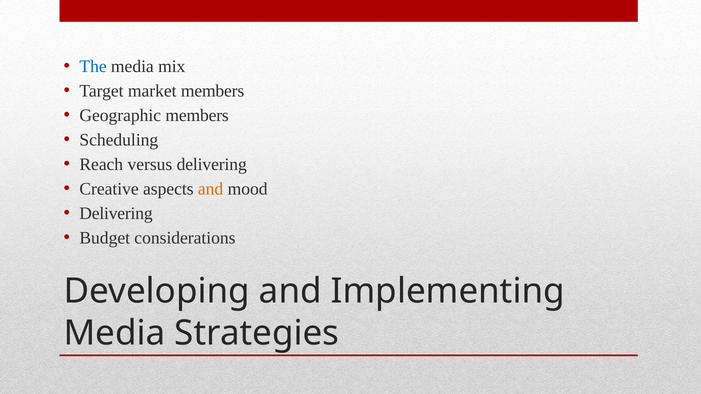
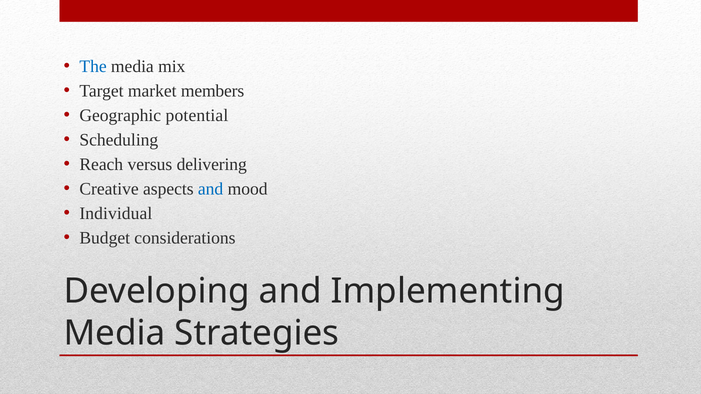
Geographic members: members -> potential
and at (211, 189) colour: orange -> blue
Delivering at (116, 214): Delivering -> Individual
